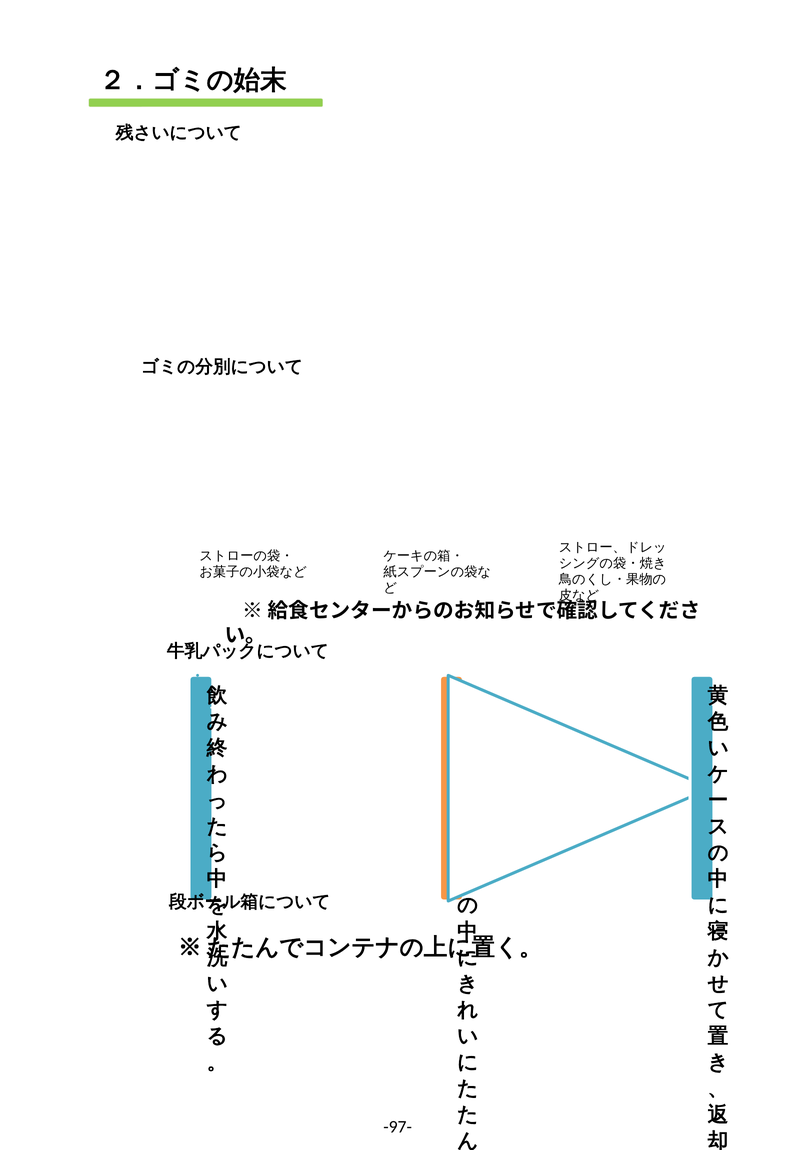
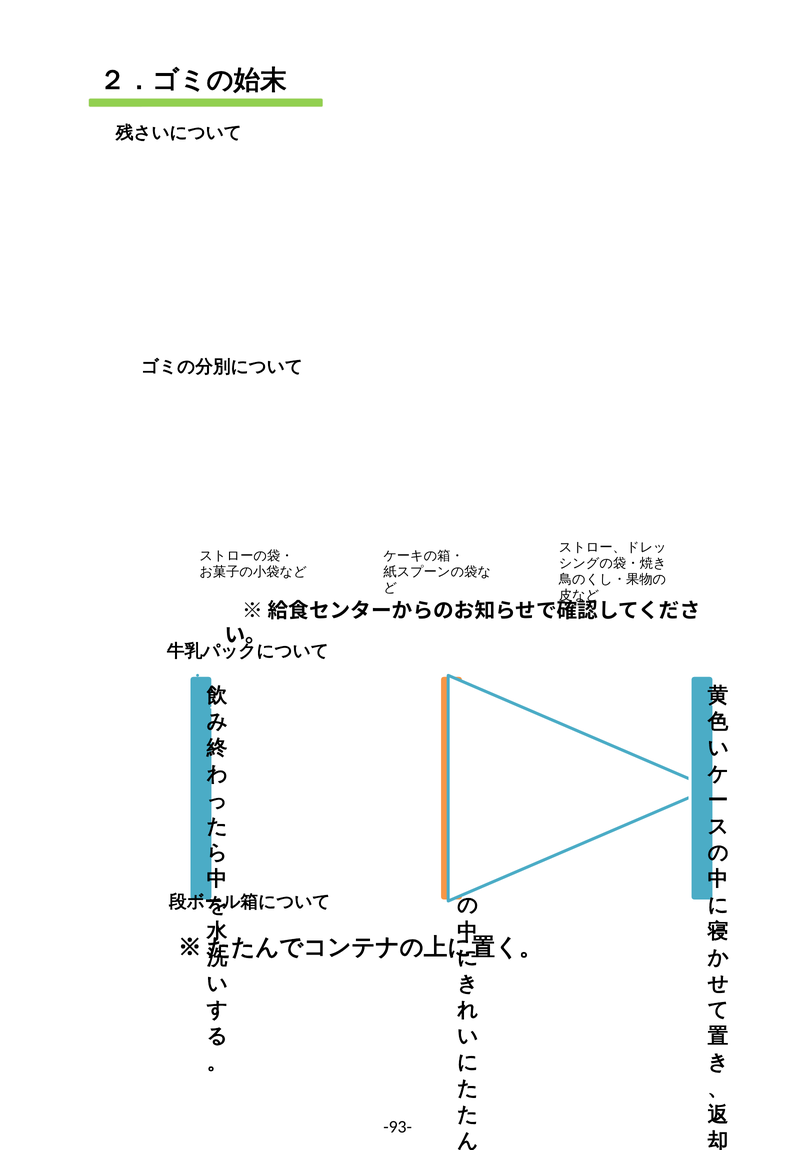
-97-: -97- -> -93-
